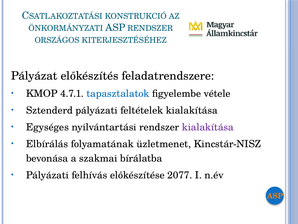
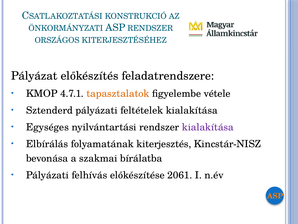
tapasztalatok colour: blue -> orange
üzletmenet: üzletmenet -> kiterjesztés
2077: 2077 -> 2061
